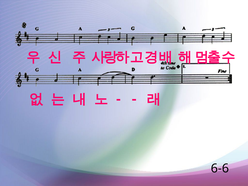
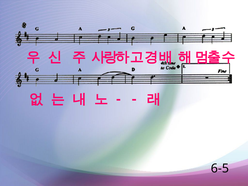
6-6: 6-6 -> 6-5
